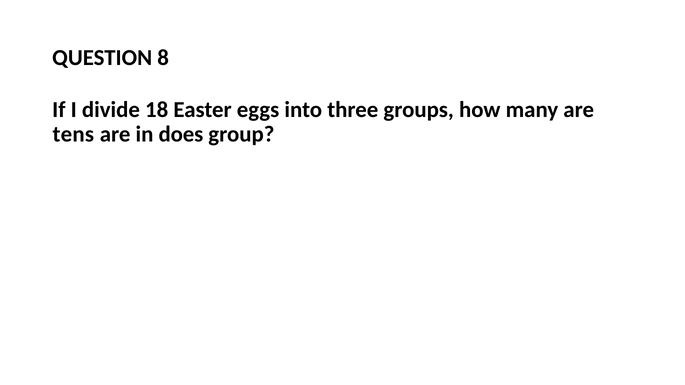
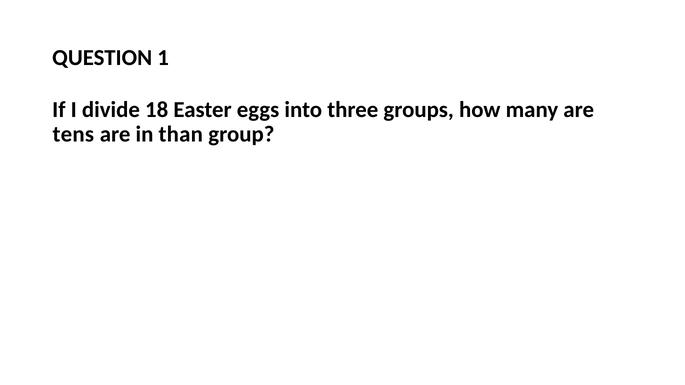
8: 8 -> 1
does: does -> than
